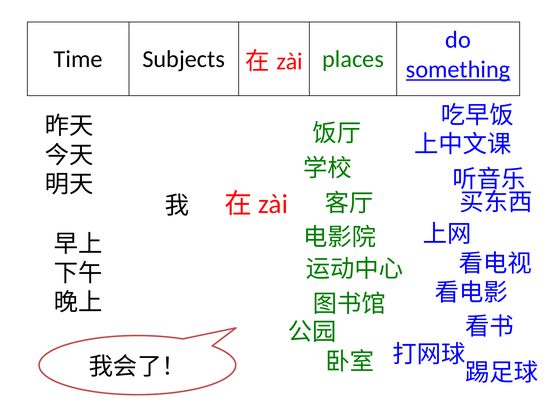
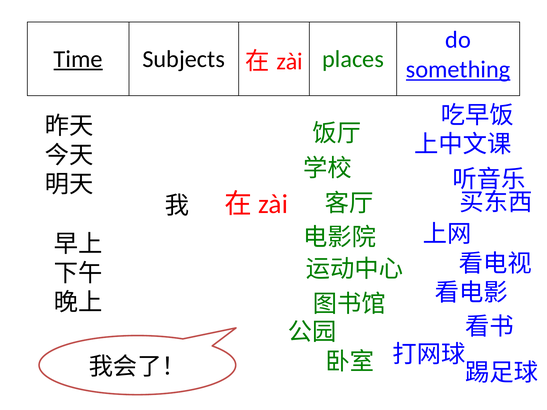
Time underline: none -> present
